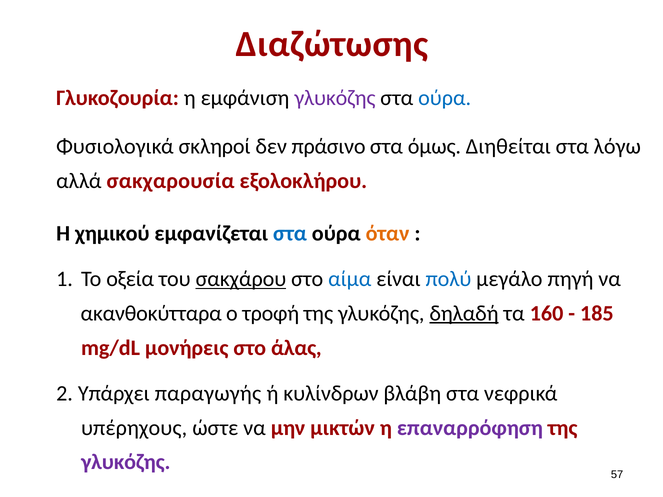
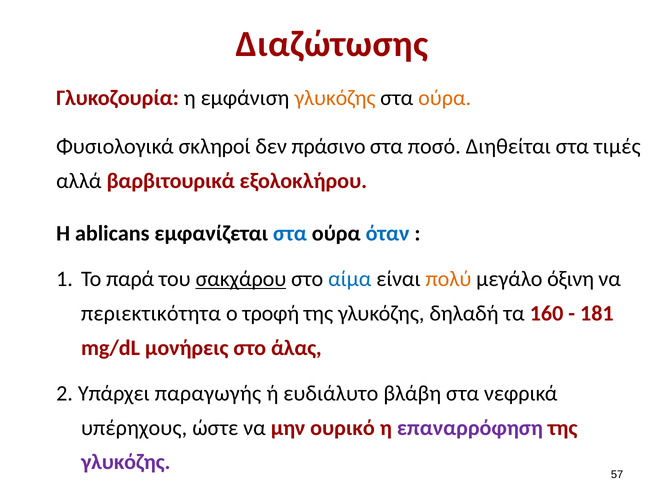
γλυκόζης at (335, 98) colour: purple -> orange
ούρα at (445, 98) colour: blue -> orange
όμως: όμως -> ποσό
λόγω: λόγω -> τιμές
σακχαρουσία: σακχαρουσία -> βαρβιτουρικά
χημικού: χημικού -> ablicans
όταν colour: orange -> blue
οξεία: οξεία -> παρά
πολύ colour: blue -> orange
πηγή: πηγή -> όξινη
ακανθοκύτταρα: ακανθοκύτταρα -> περιεκτικότητα
δηλαδή underline: present -> none
185: 185 -> 181
κυλίνδρων: κυλίνδρων -> ευδιάλυτο
μικτών: μικτών -> ουρικό
